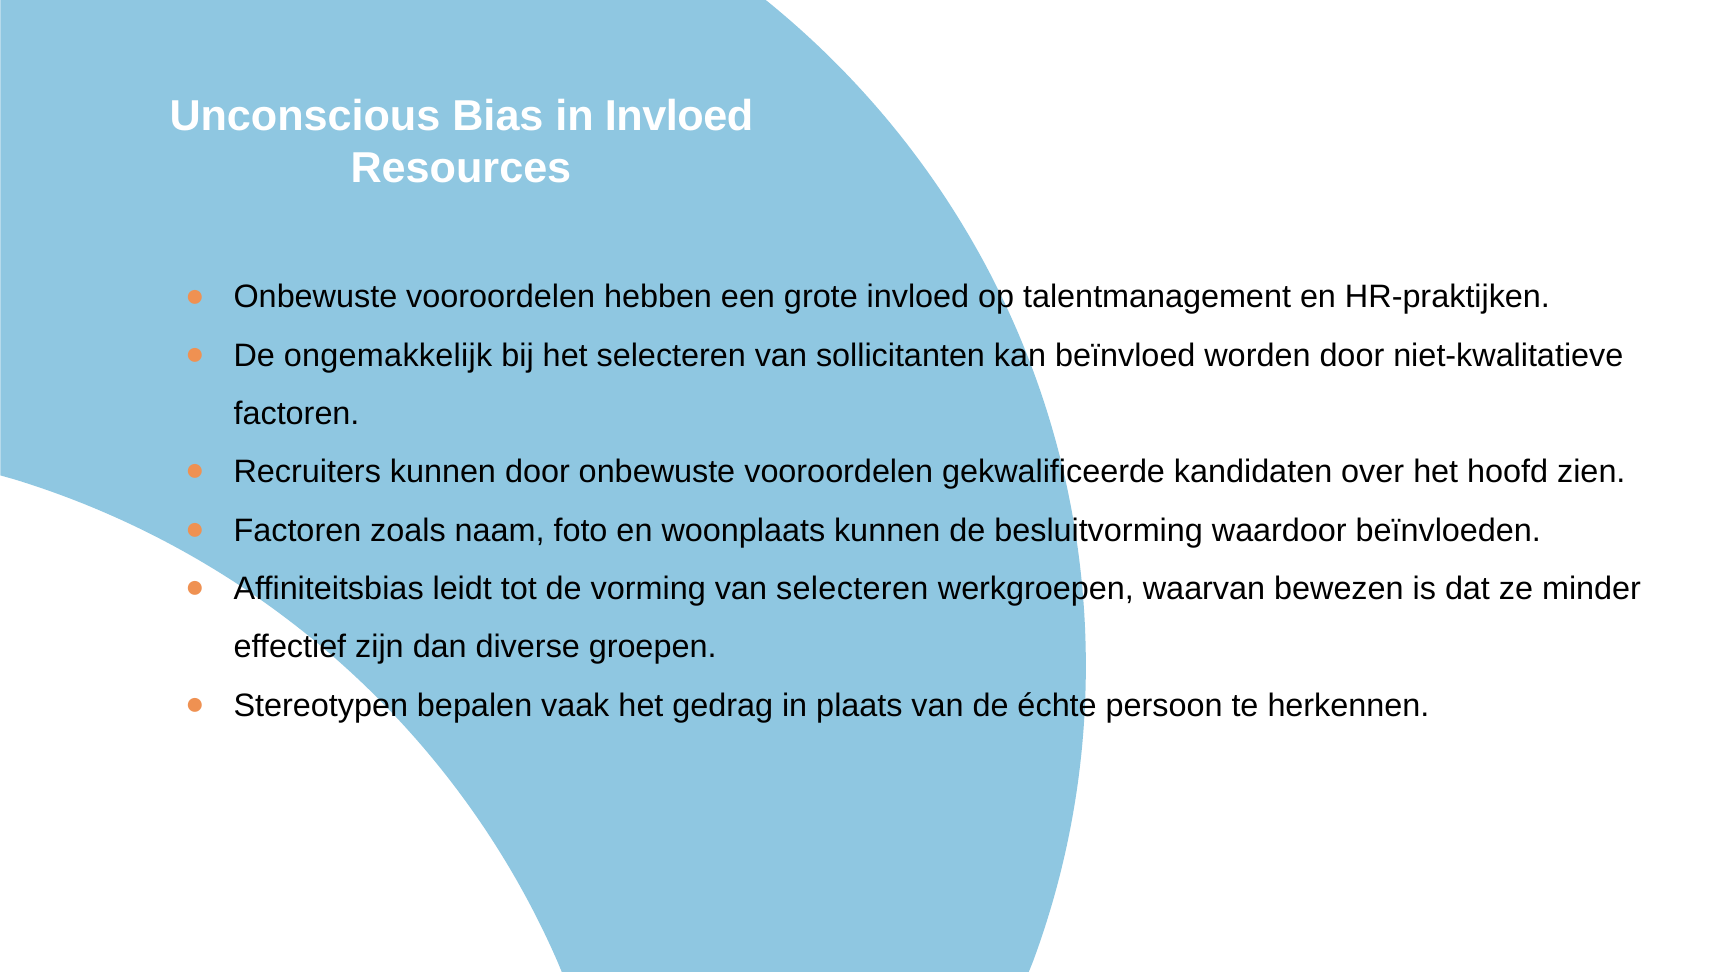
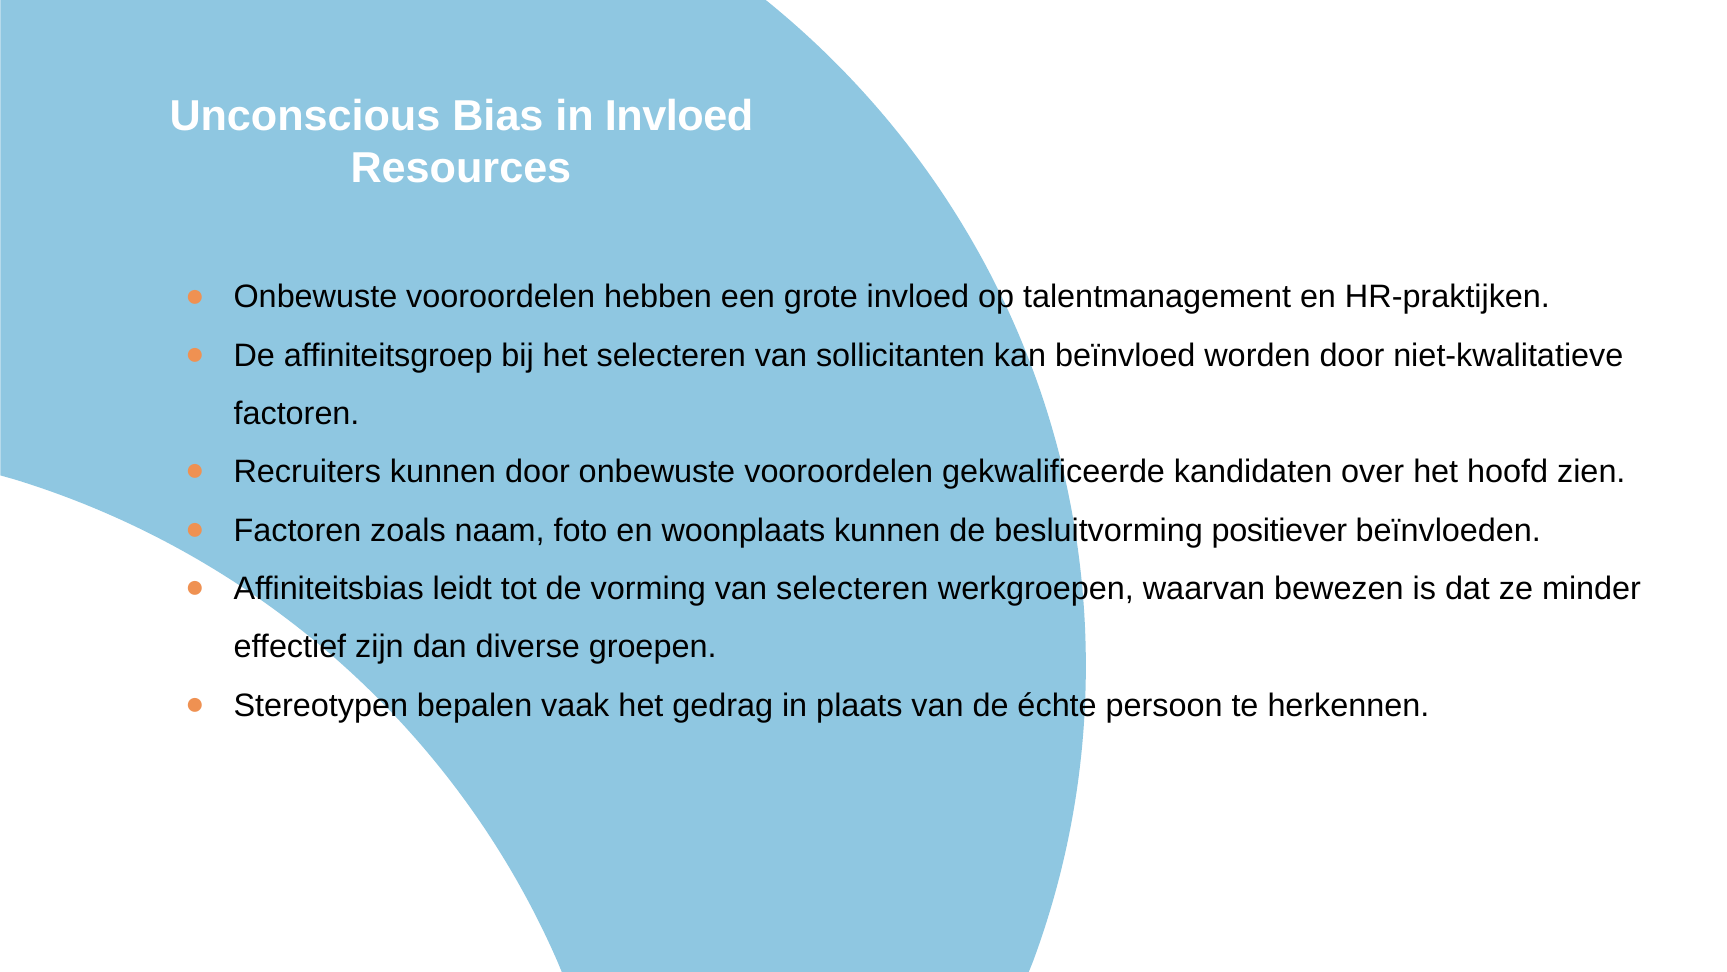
ongemakkelijk: ongemakkelijk -> affiniteitsgroep
waardoor: waardoor -> positiever
